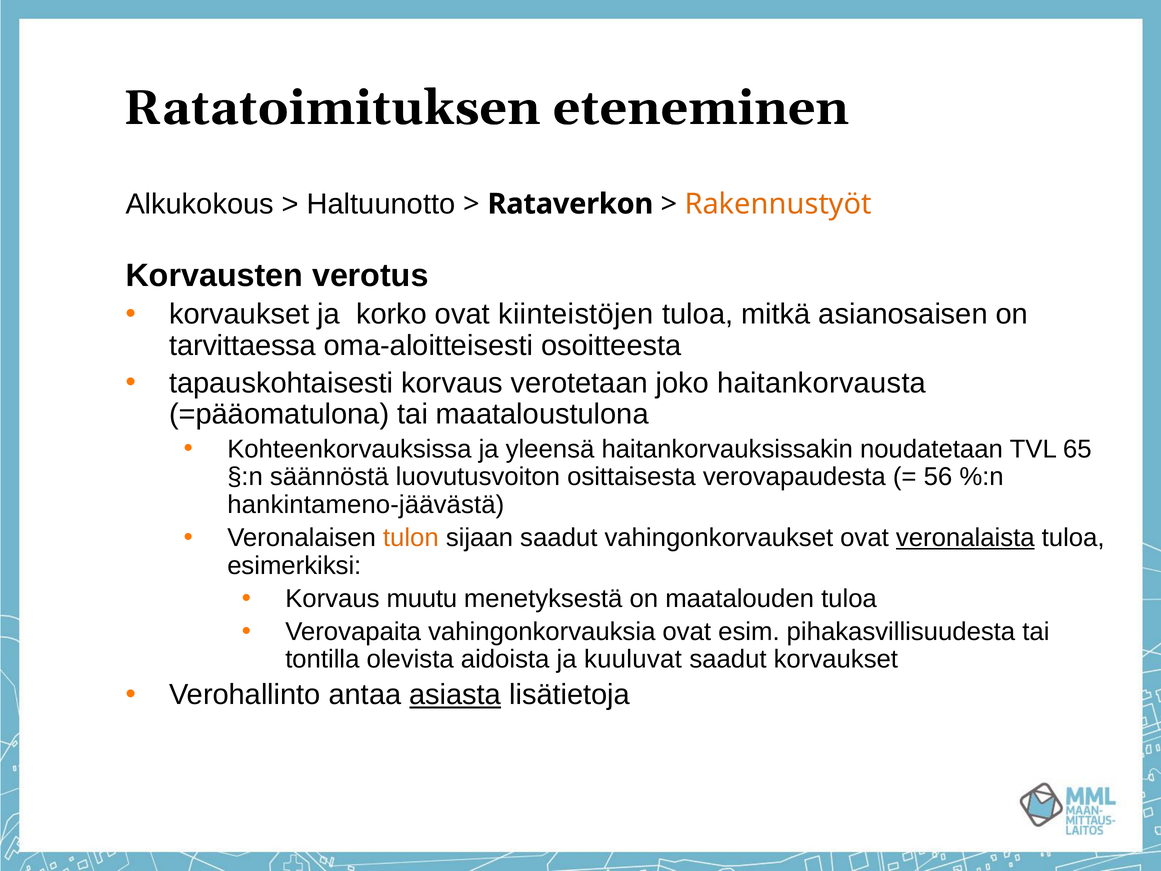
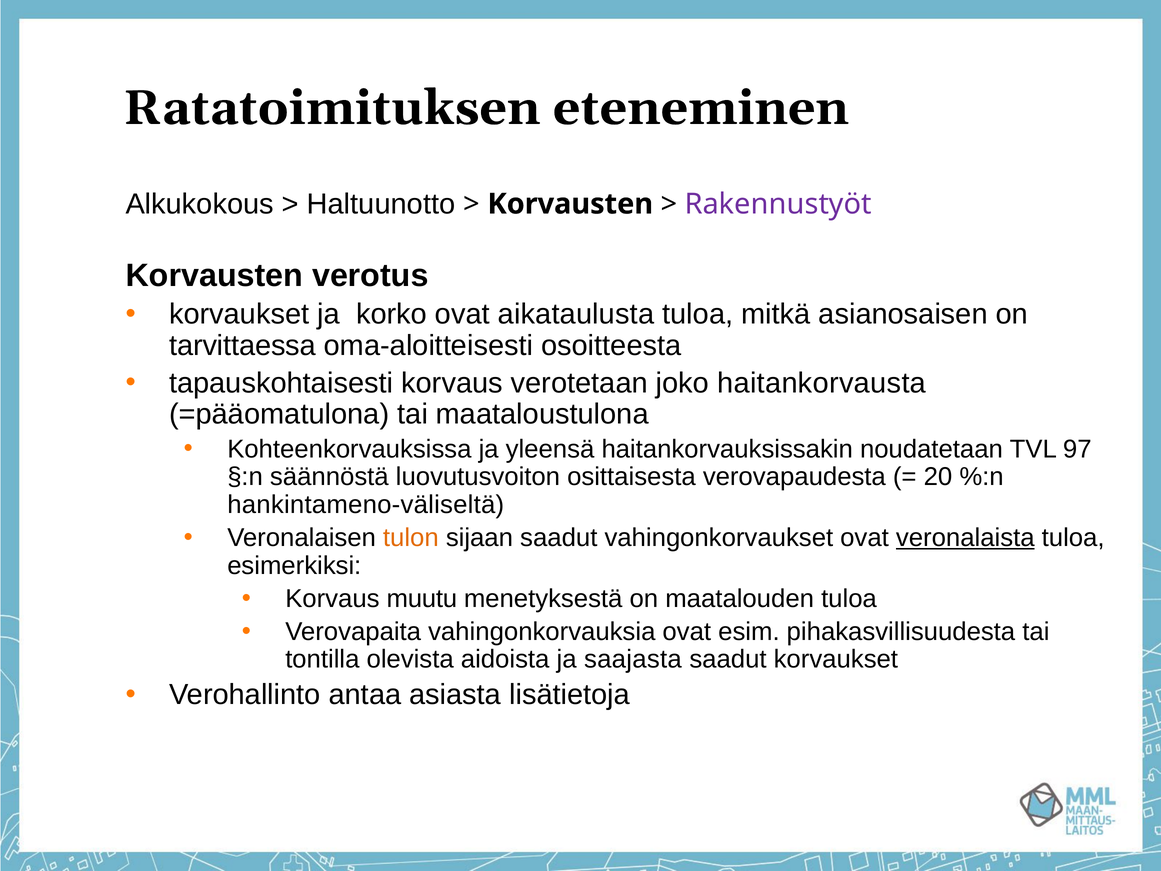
Rataverkon at (570, 204): Rataverkon -> Korvausten
Rakennustyöt colour: orange -> purple
kiinteistöjen: kiinteistöjen -> aikataulusta
65: 65 -> 97
56: 56 -> 20
hankintameno-jäävästä: hankintameno-jäävästä -> hankintameno-väliseltä
kuuluvat: kuuluvat -> saajasta
asiasta underline: present -> none
